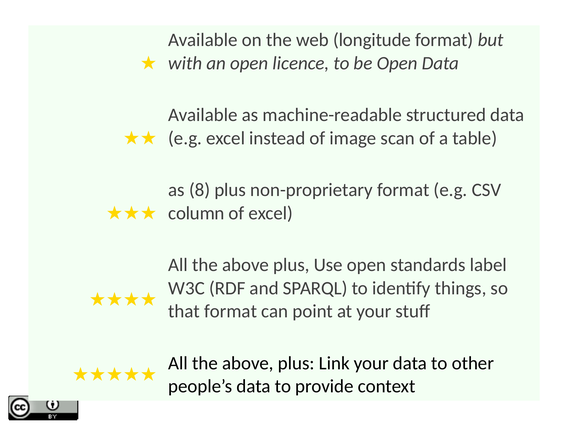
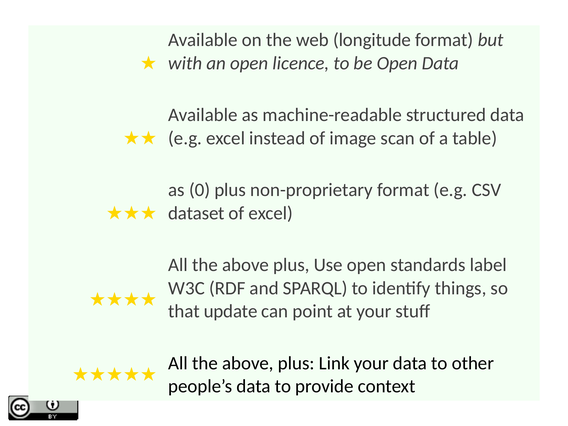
8: 8 -> 0
column: column -> dataset
that format: format -> update
